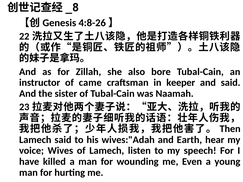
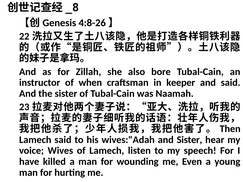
came: came -> when
and Earth: Earth -> Sister
